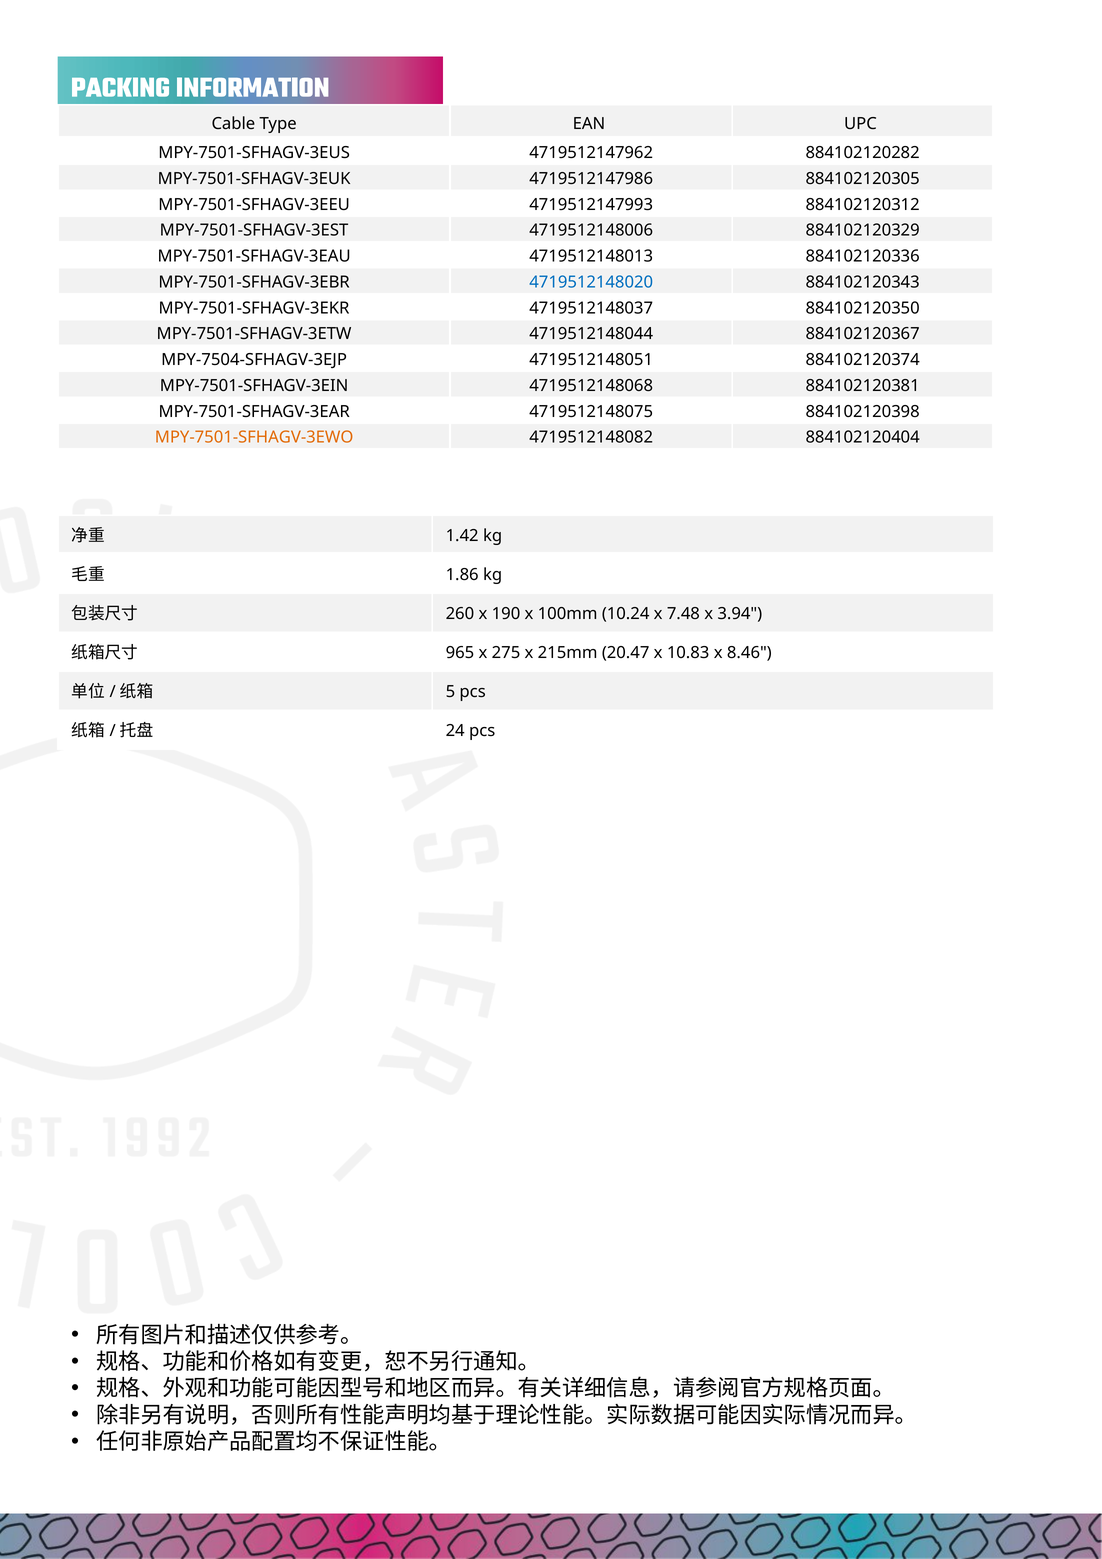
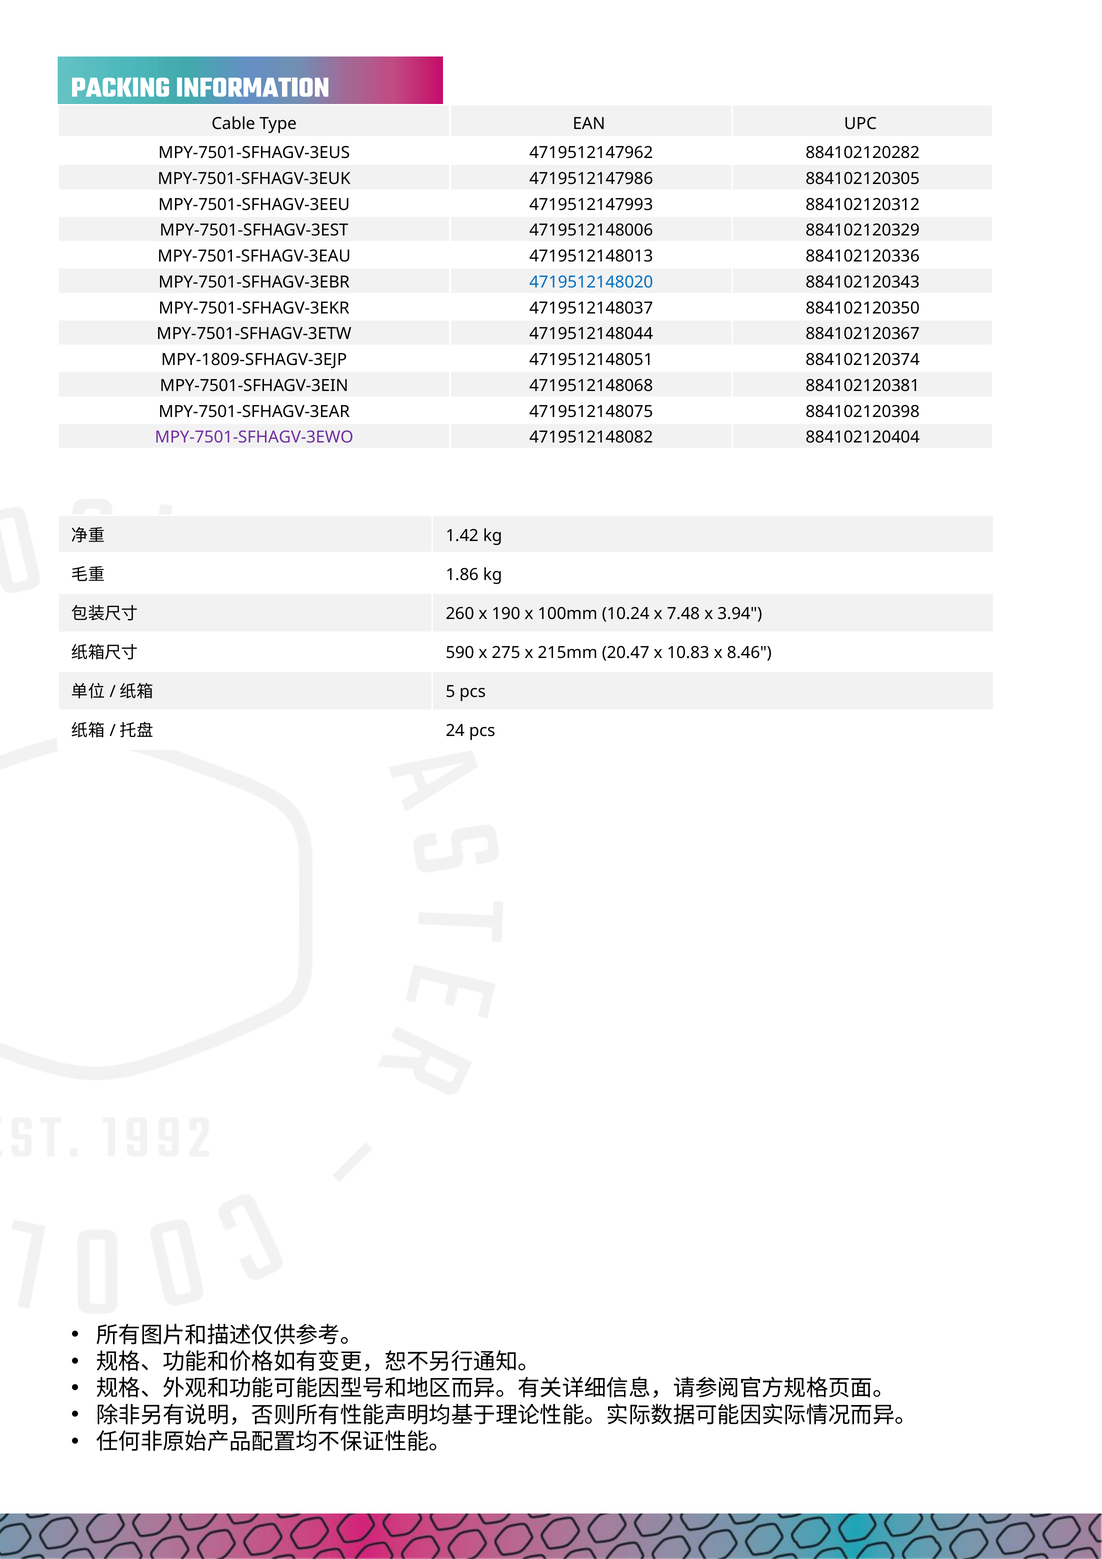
MPY-7504-SFHAGV-3EJP: MPY-7504-SFHAGV-3EJP -> MPY-1809-SFHAGV-3EJP
MPY-7501-SFHAGV-3EWO colour: orange -> purple
965: 965 -> 590
